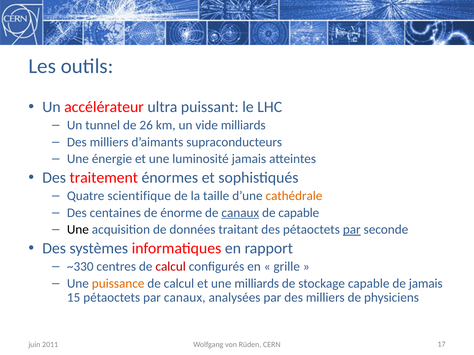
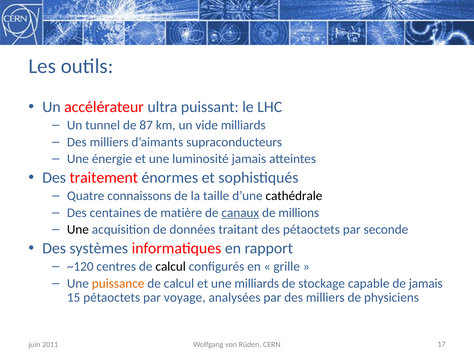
26: 26 -> 87
scientifique: scientifique -> connaissons
cathédrale colour: orange -> black
énorme: énorme -> matière
de capable: capable -> millions
par at (352, 230) underline: present -> none
~330: ~330 -> ~120
calcul at (171, 267) colour: red -> black
par canaux: canaux -> voyage
